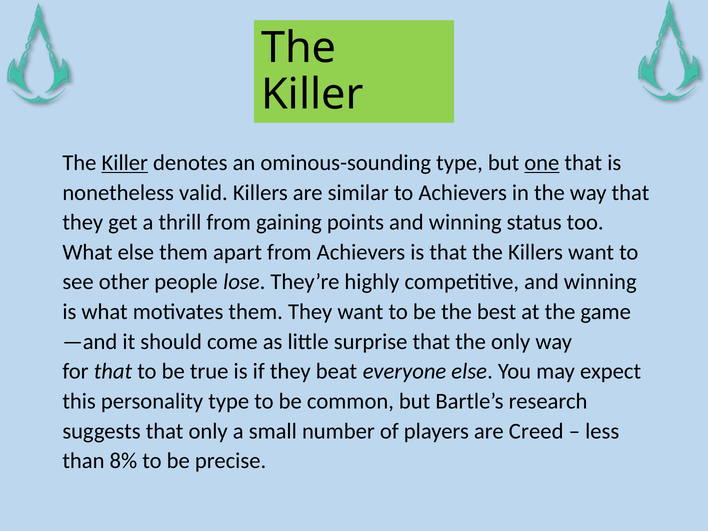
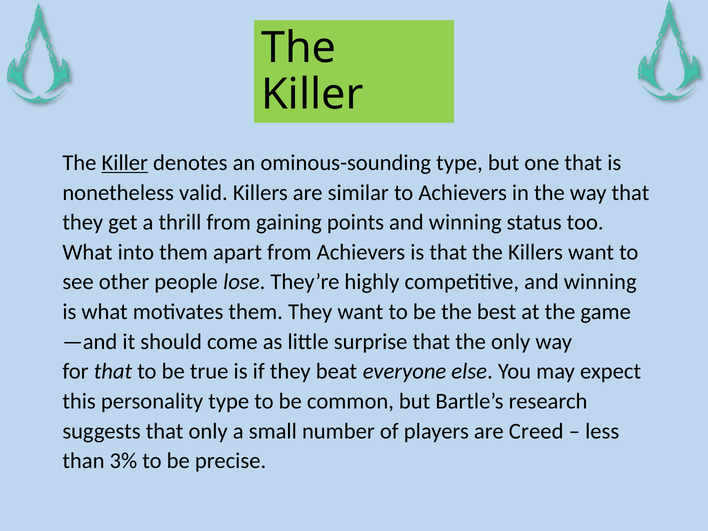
one underline: present -> none
What else: else -> into
8%: 8% -> 3%
